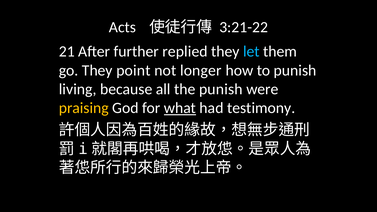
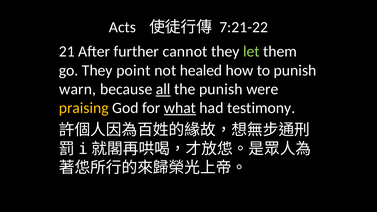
3:21-22: 3:21-22 -> 7:21-22
replied: replied -> cannot
let colour: light blue -> light green
longer: longer -> healed
living: living -> warn
all underline: none -> present
